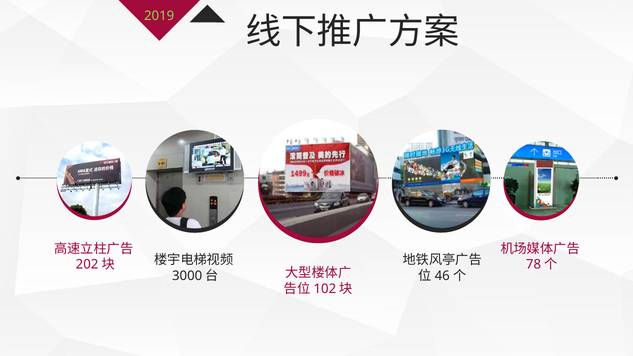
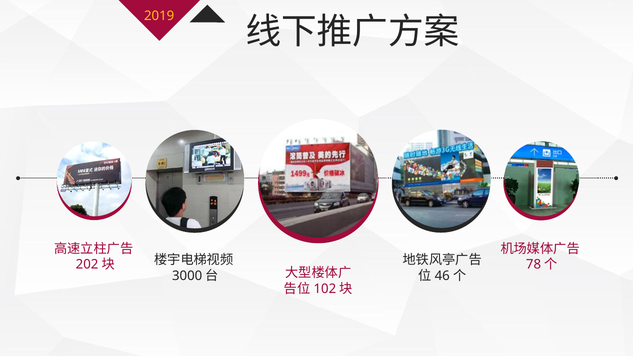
2019 colour: light green -> yellow
